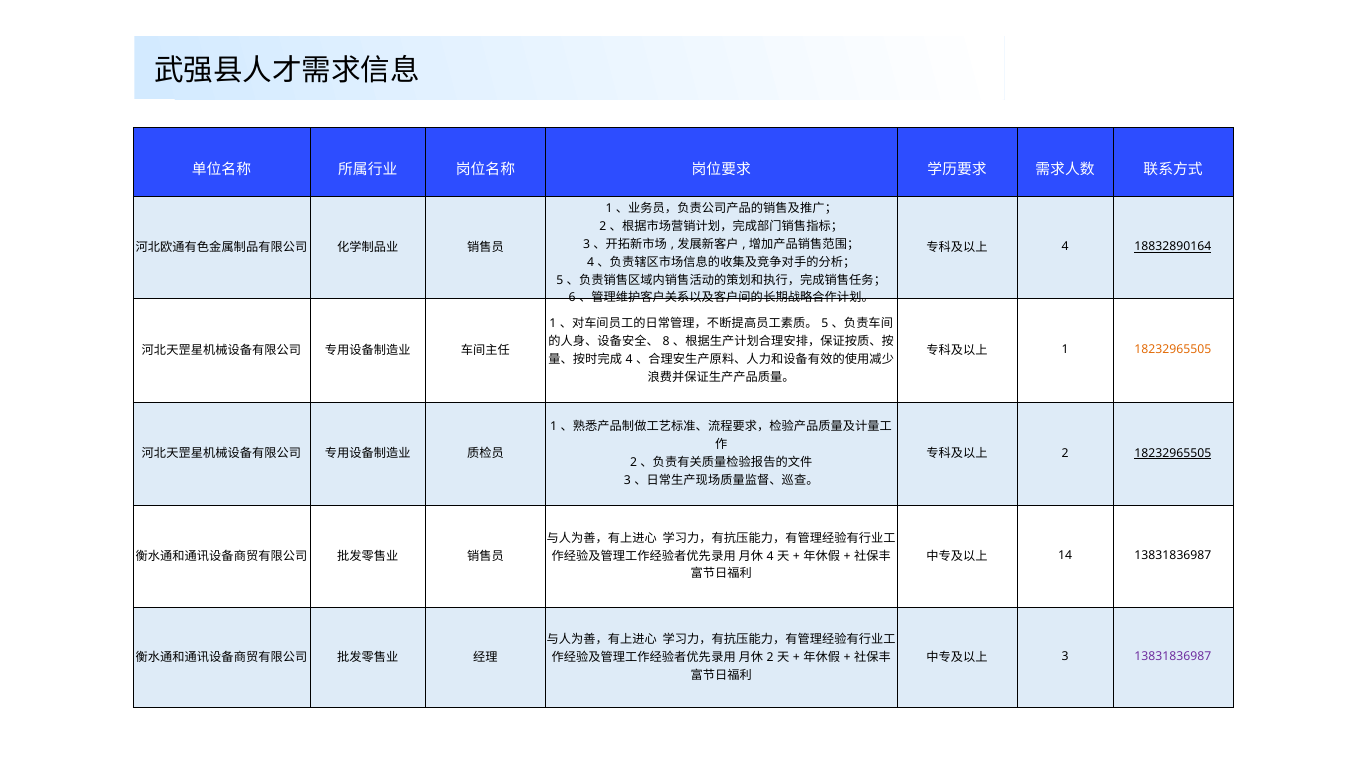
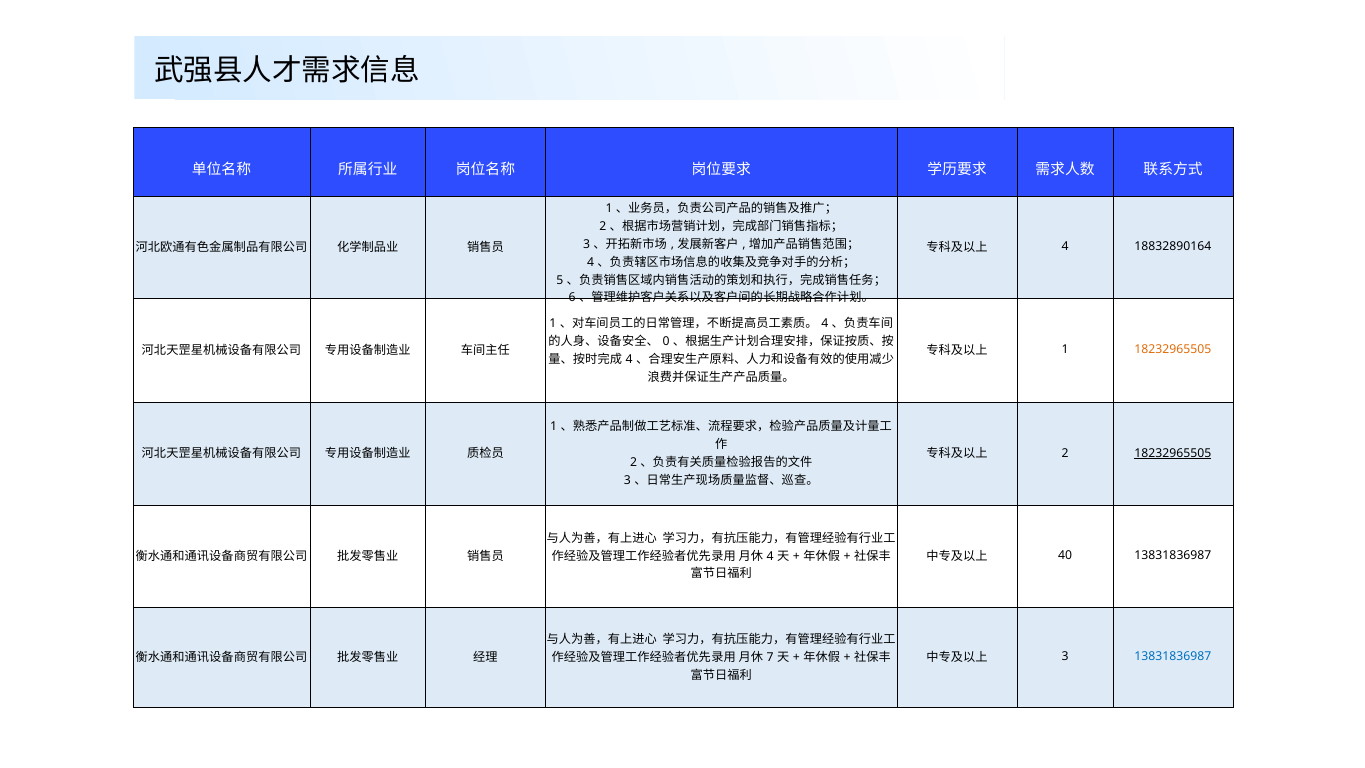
18832890164 underline: present -> none
5 at (825, 324): 5 -> 4
8: 8 -> 0
14: 14 -> 40
2 at (770, 657): 2 -> 7
13831836987 at (1173, 657) colour: purple -> blue
